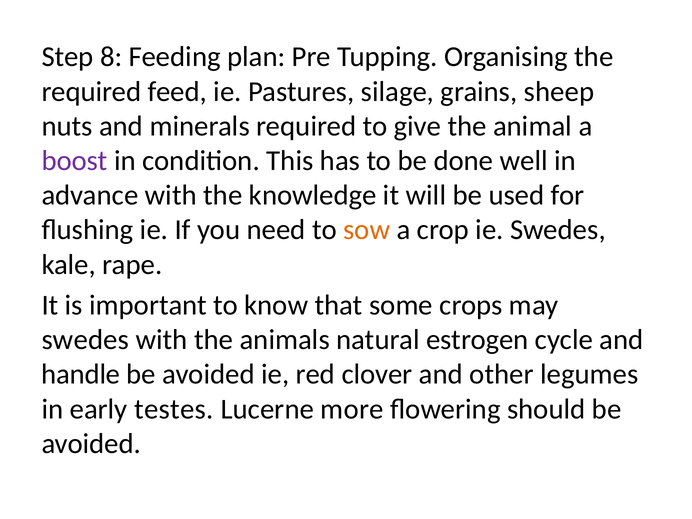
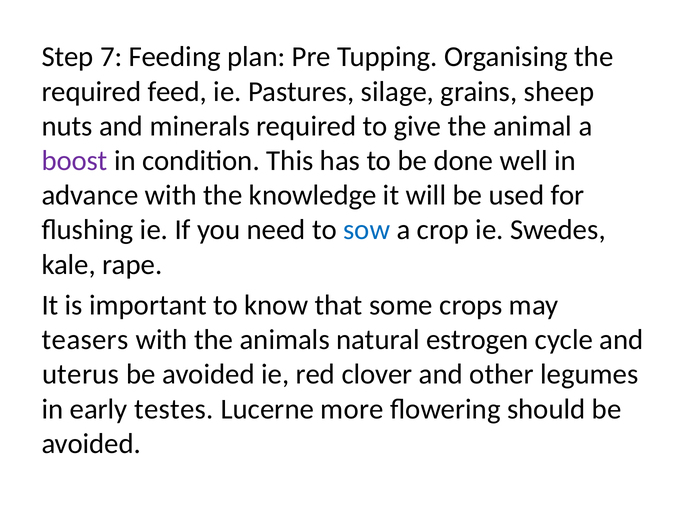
8: 8 -> 7
sow colour: orange -> blue
swedes at (85, 340): swedes -> teasers
handle: handle -> uterus
